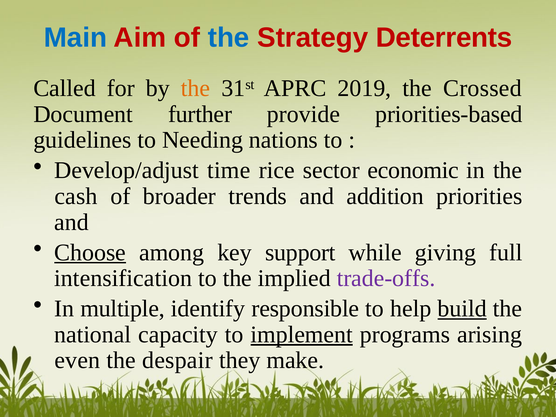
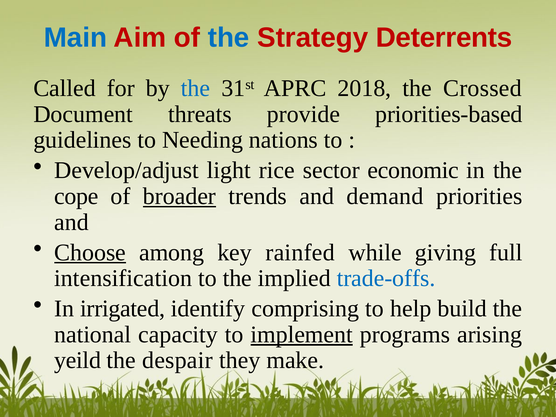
the at (196, 88) colour: orange -> blue
2019: 2019 -> 2018
further: further -> threats
time: time -> light
cash: cash -> cope
broader underline: none -> present
addition: addition -> demand
support: support -> rainfed
trade-offs colour: purple -> blue
multiple: multiple -> irrigated
responsible: responsible -> comprising
build underline: present -> none
even: even -> yeild
